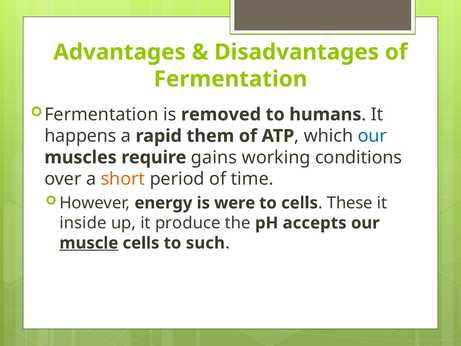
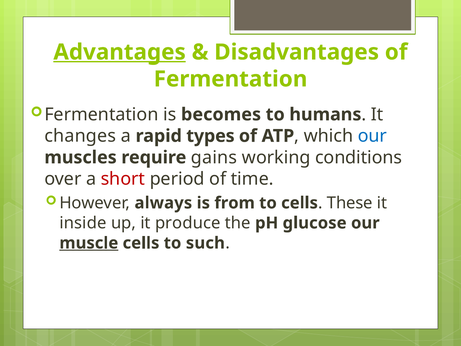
Advantages underline: none -> present
removed: removed -> becomes
happens: happens -> changes
them: them -> types
short colour: orange -> red
energy: energy -> always
were: were -> from
accepts: accepts -> glucose
